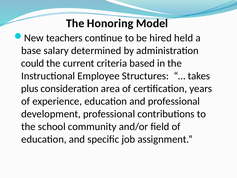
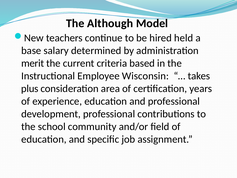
Honoring: Honoring -> Although
could: could -> merit
Structures: Structures -> Wisconsin
